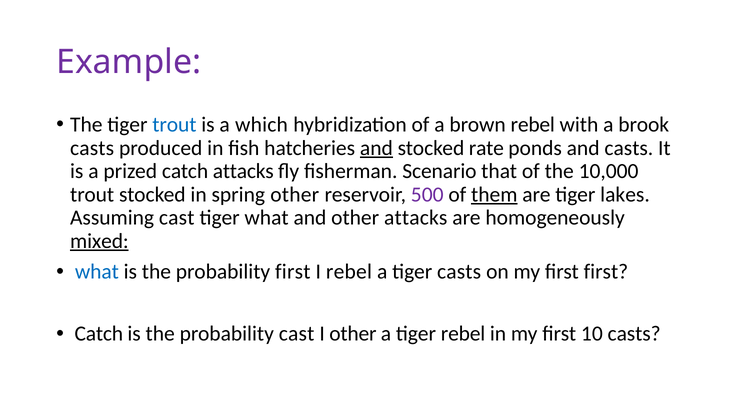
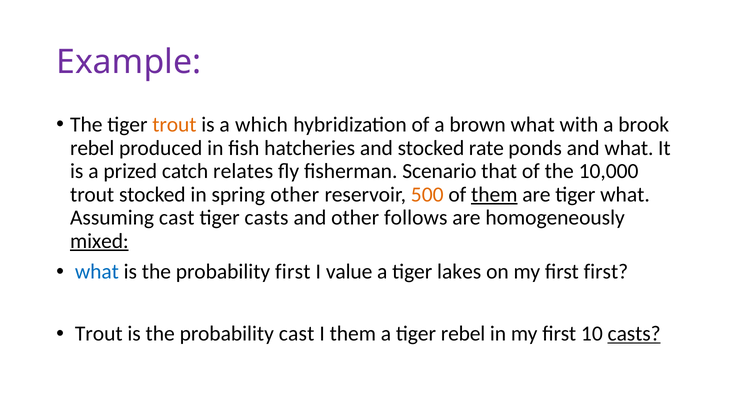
trout at (174, 125) colour: blue -> orange
brown rebel: rebel -> what
casts at (92, 148): casts -> rebel
and at (376, 148) underline: present -> none
and casts: casts -> what
catch attacks: attacks -> relates
500 colour: purple -> orange
tiger lakes: lakes -> what
tiger what: what -> casts
other attacks: attacks -> follows
I rebel: rebel -> value
tiger casts: casts -> lakes
Catch at (99, 334): Catch -> Trout
I other: other -> them
casts at (634, 334) underline: none -> present
